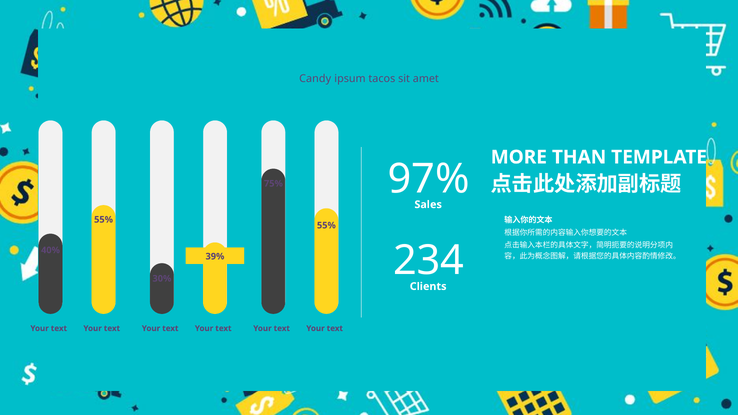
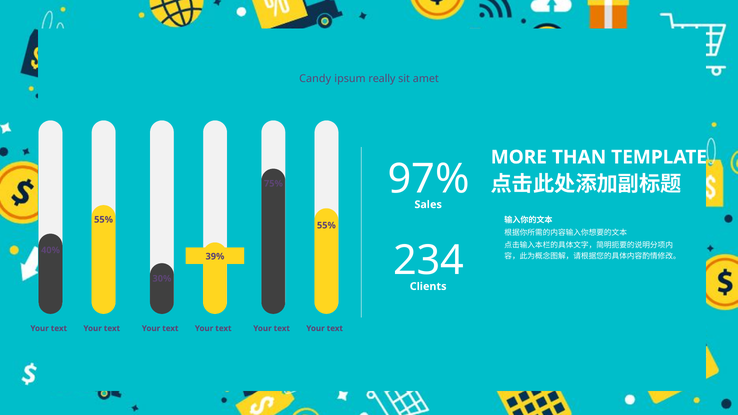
tacos: tacos -> really
